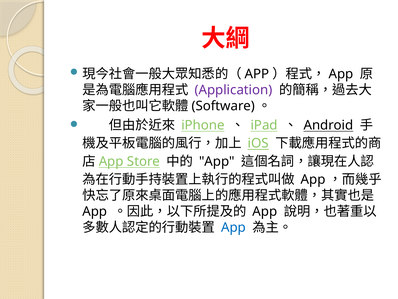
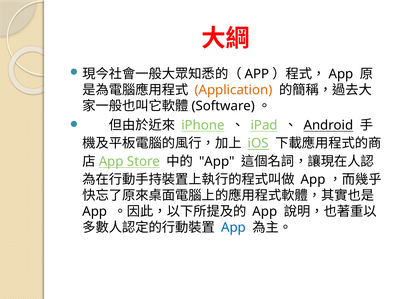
Application colour: purple -> orange
